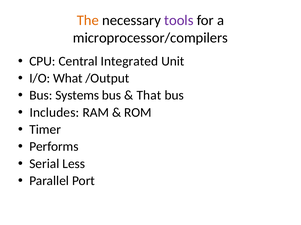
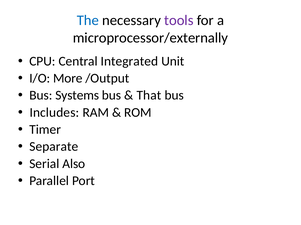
The colour: orange -> blue
microprocessor/compilers: microprocessor/compilers -> microprocessor/externally
What: What -> More
Performs: Performs -> Separate
Less: Less -> Also
